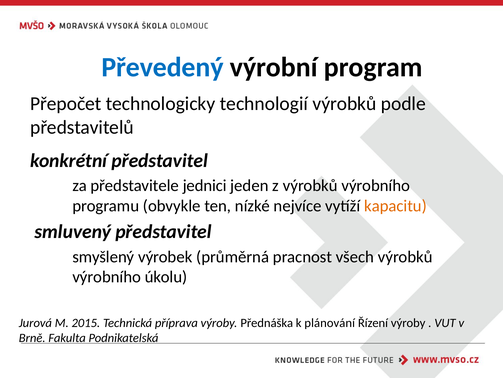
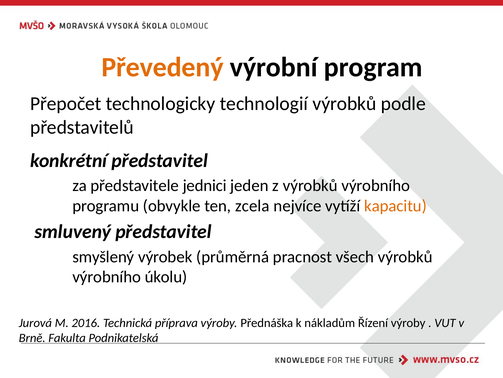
Převedený colour: blue -> orange
nízké: nízké -> zcela
2015: 2015 -> 2016
plánování: plánování -> nákladům
